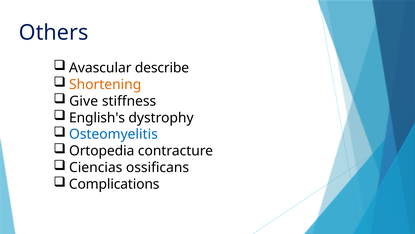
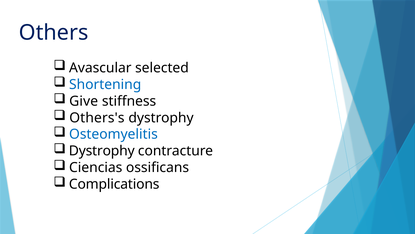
describe: describe -> selected
Shortening colour: orange -> blue
English's: English's -> Others's
Ortopedia at (102, 151): Ortopedia -> Dystrophy
